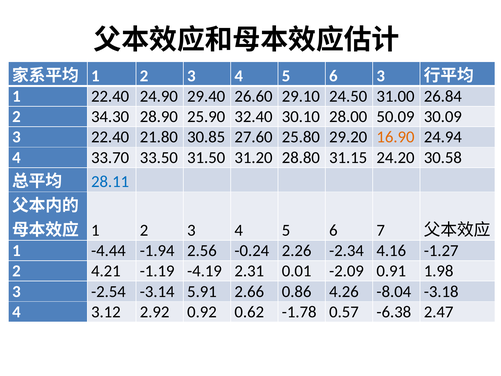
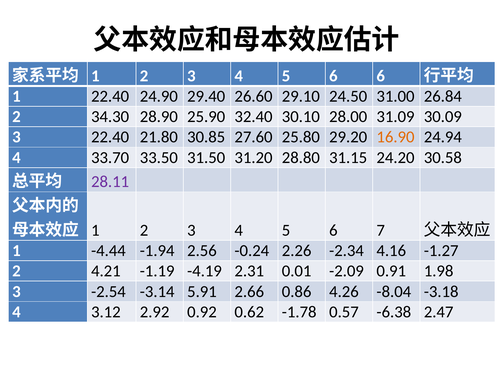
6 3: 3 -> 6
50.09: 50.09 -> 31.09
28.11 colour: blue -> purple
